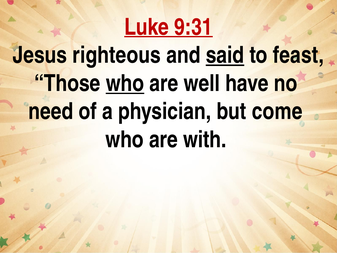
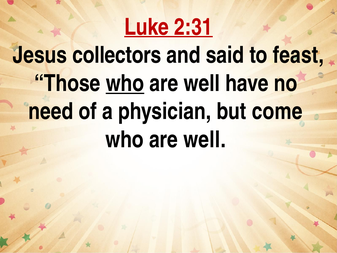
9:31: 9:31 -> 2:31
righteous: righteous -> collectors
said underline: present -> none
with at (205, 139): with -> well
